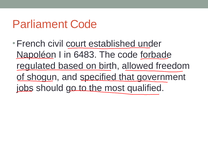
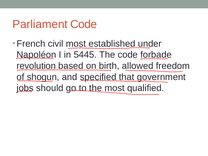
civil court: court -> most
6483: 6483 -> 5445
regulated: regulated -> revolution
